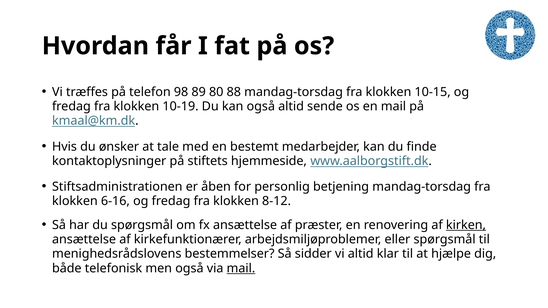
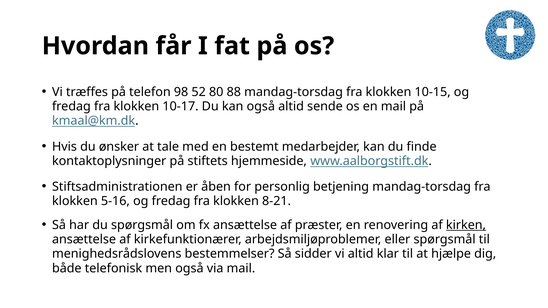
89: 89 -> 52
10-19: 10-19 -> 10-17
6-16: 6-16 -> 5-16
8-12: 8-12 -> 8-21
mail at (241, 269) underline: present -> none
